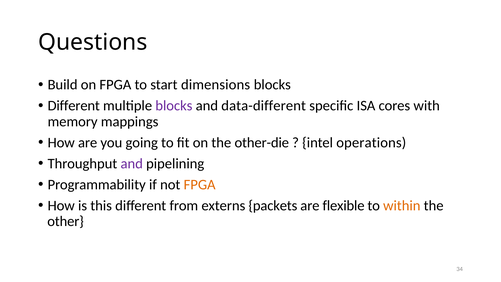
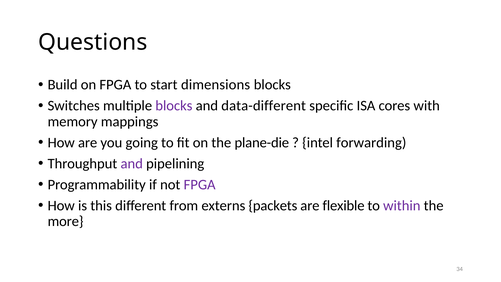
Different at (74, 106): Different -> Switches
other-die: other-die -> plane-die
operations: operations -> forwarding
FPGA at (200, 185) colour: orange -> purple
within colour: orange -> purple
other: other -> more
